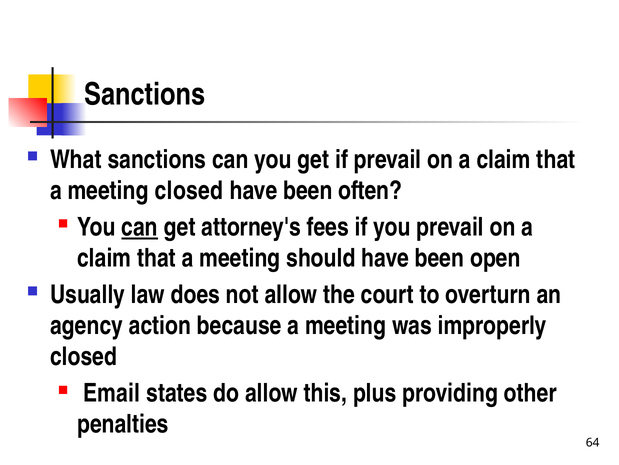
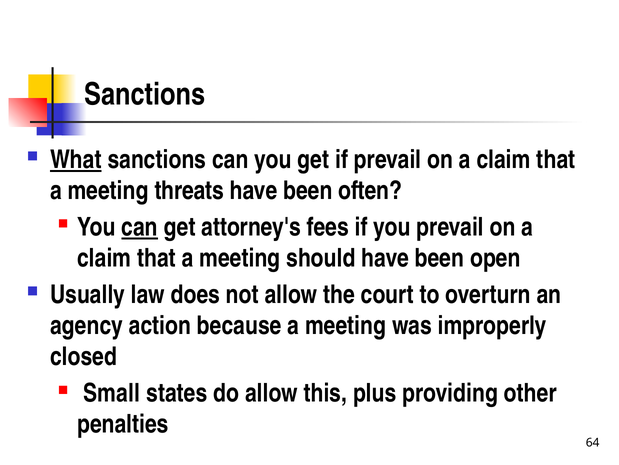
What underline: none -> present
meeting closed: closed -> threats
Email: Email -> Small
